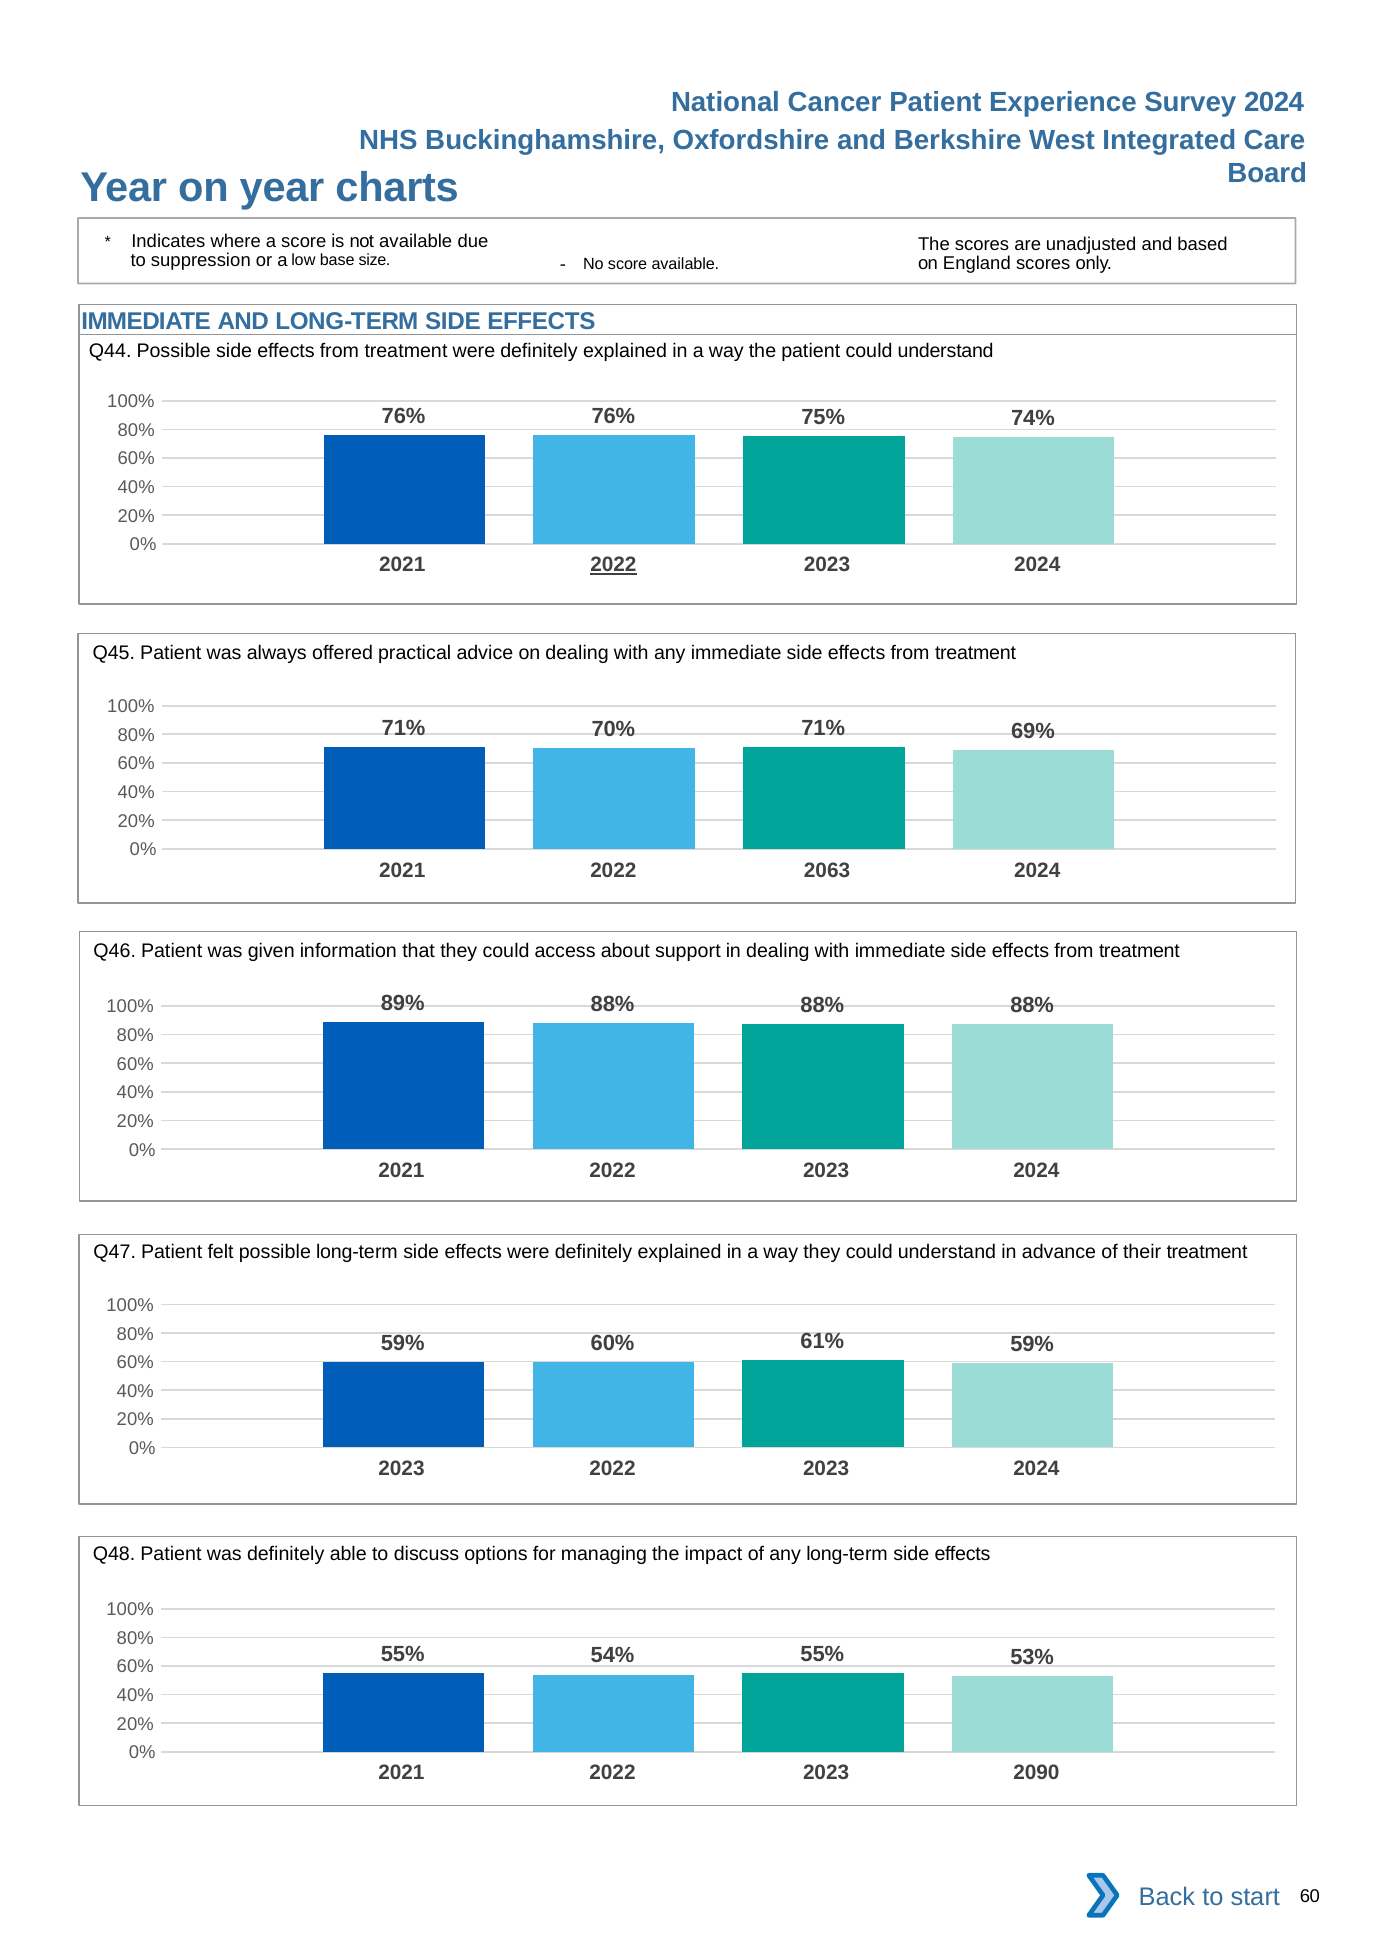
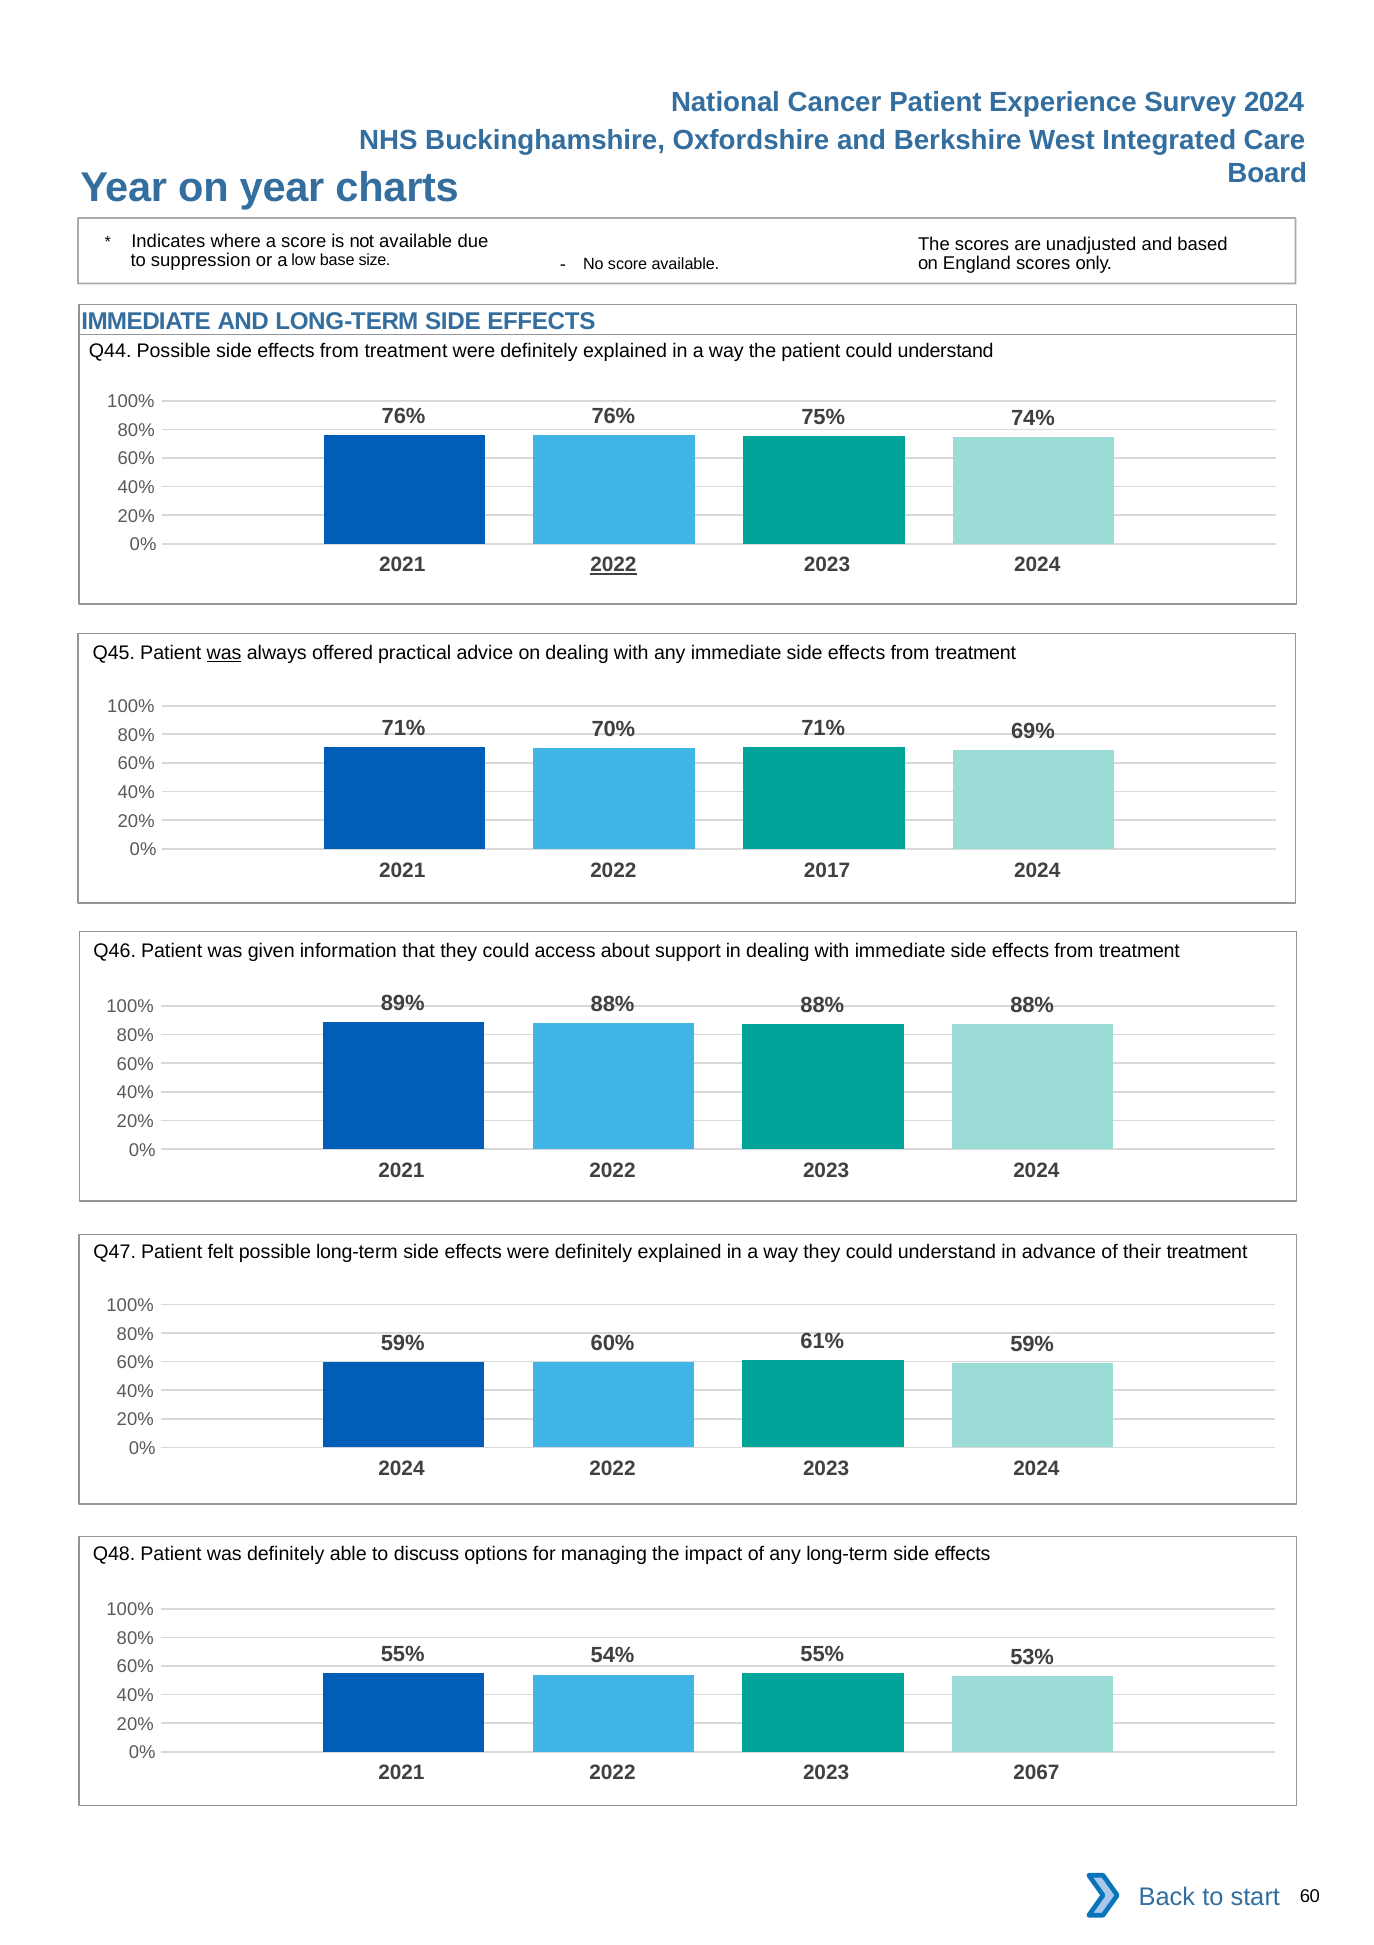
was at (224, 653) underline: none -> present
2063: 2063 -> 2017
2023 at (401, 1468): 2023 -> 2024
2090: 2090 -> 2067
